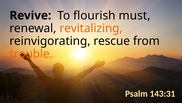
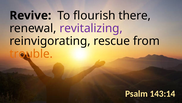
must: must -> there
revitalizing colour: orange -> purple
143:31: 143:31 -> 143:14
